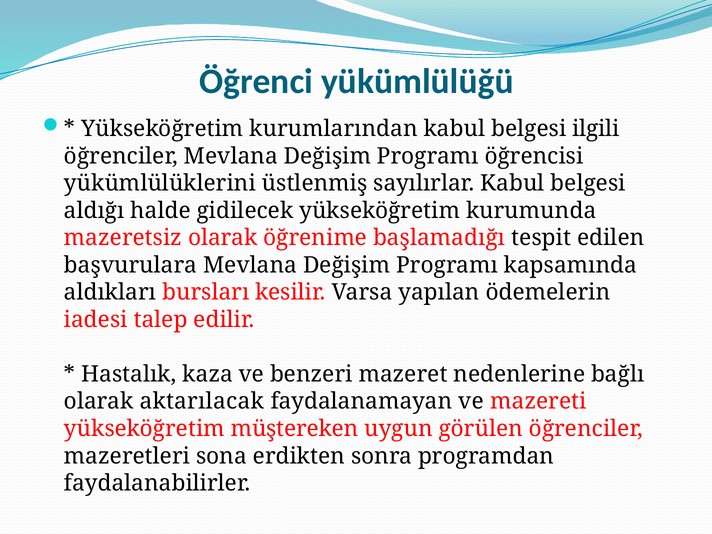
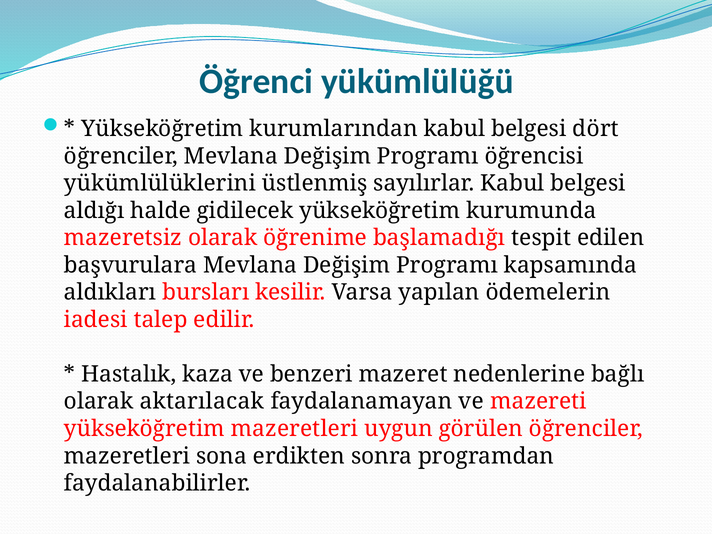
ilgili: ilgili -> dört
yükseköğretim müştereken: müştereken -> mazeretleri
